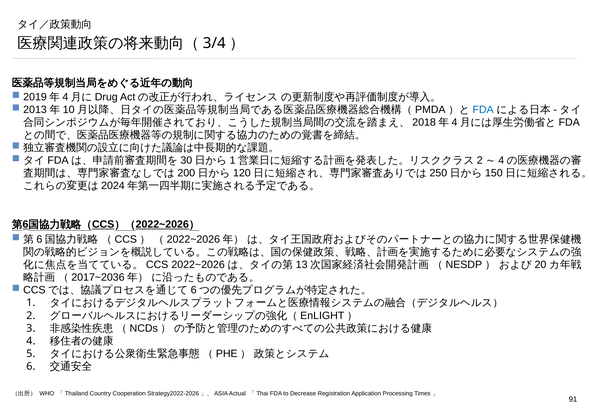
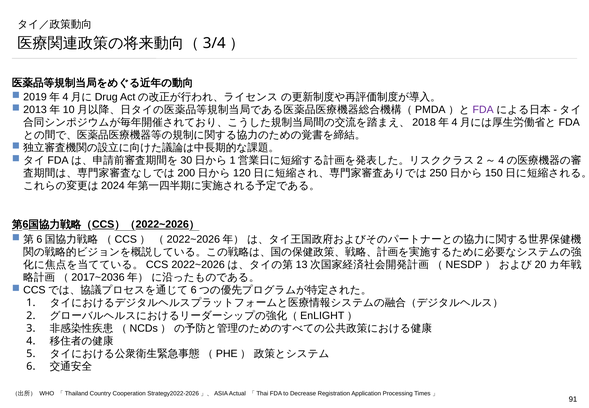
FDA at (483, 110) colour: blue -> purple
